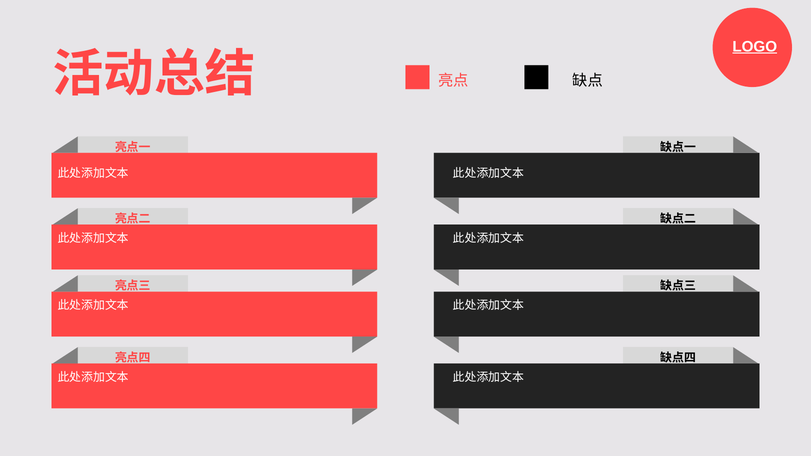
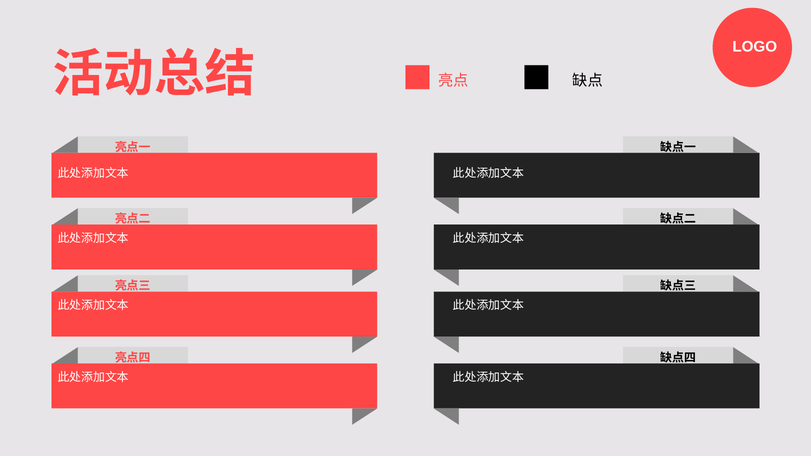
LOGO underline: present -> none
